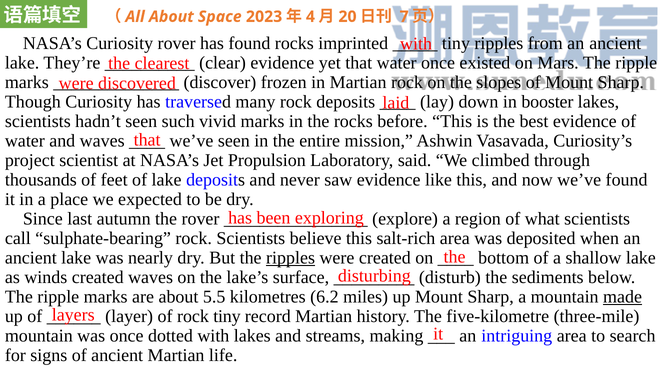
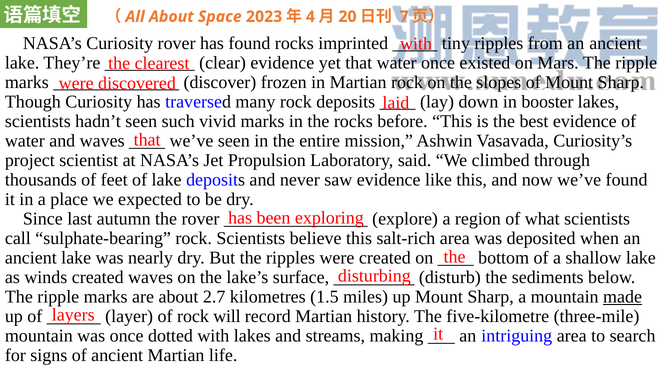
ripples at (291, 258) underline: present -> none
5.5: 5.5 -> 2.7
6.2: 6.2 -> 1.5
rock tiny: tiny -> will
